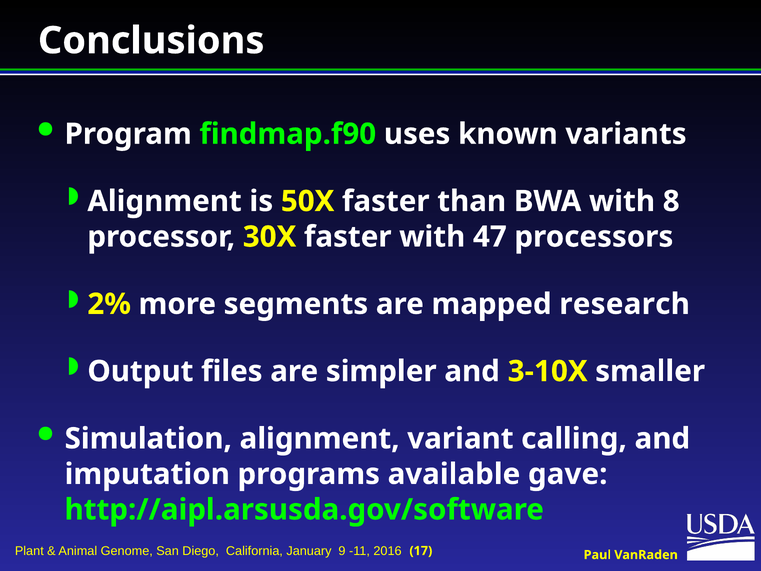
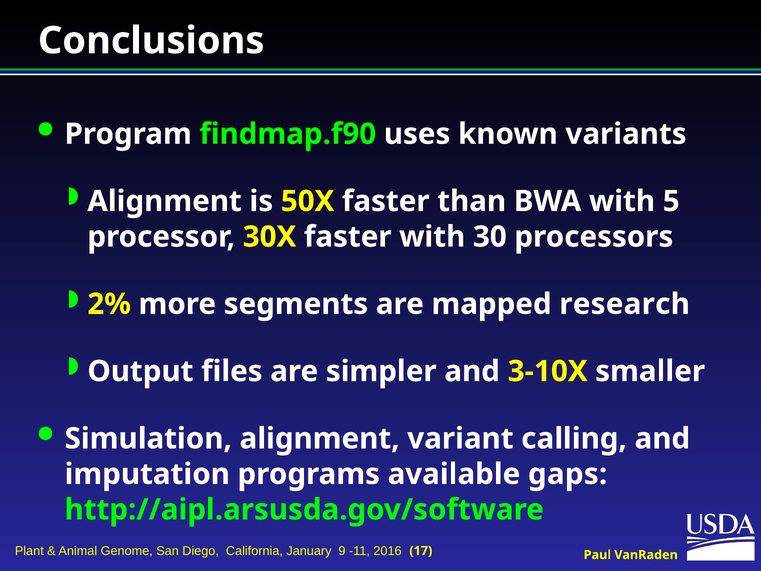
8: 8 -> 5
47: 47 -> 30
gave: gave -> gaps
